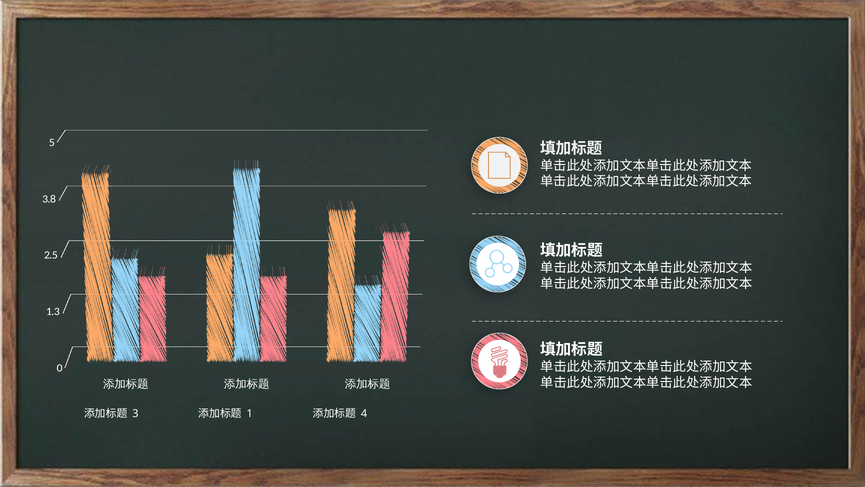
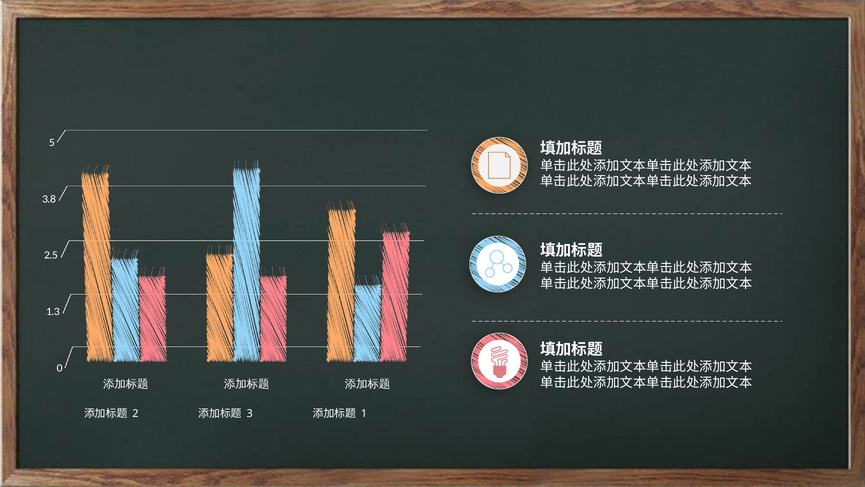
3: 3 -> 2
1: 1 -> 3
4: 4 -> 1
